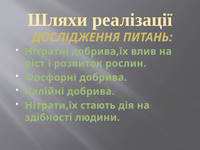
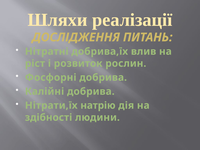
стають: стають -> натрію
